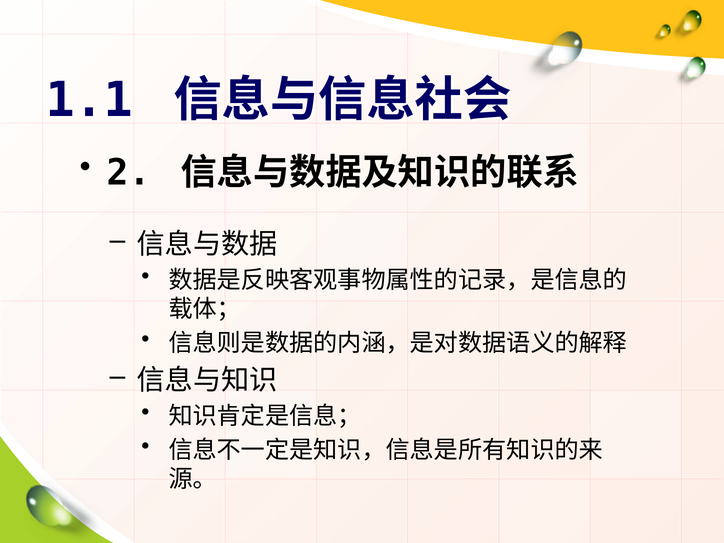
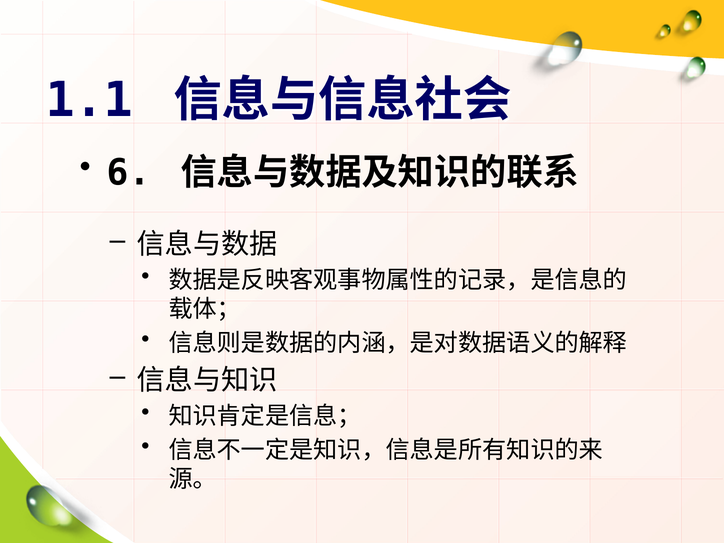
2: 2 -> 6
